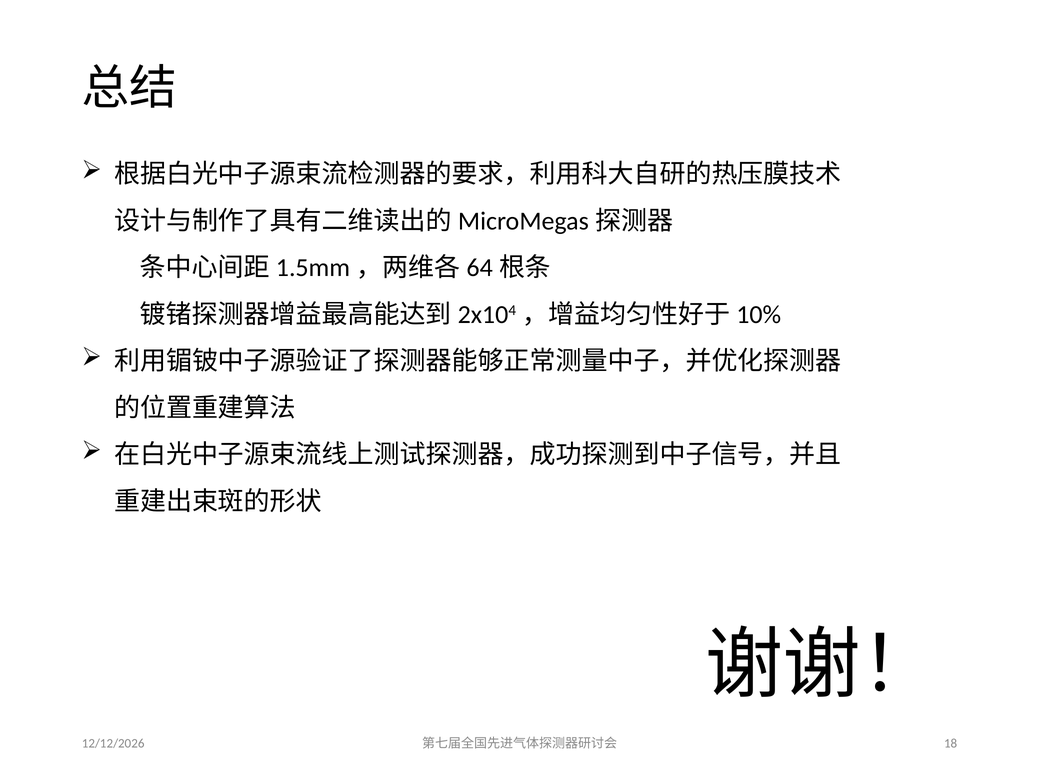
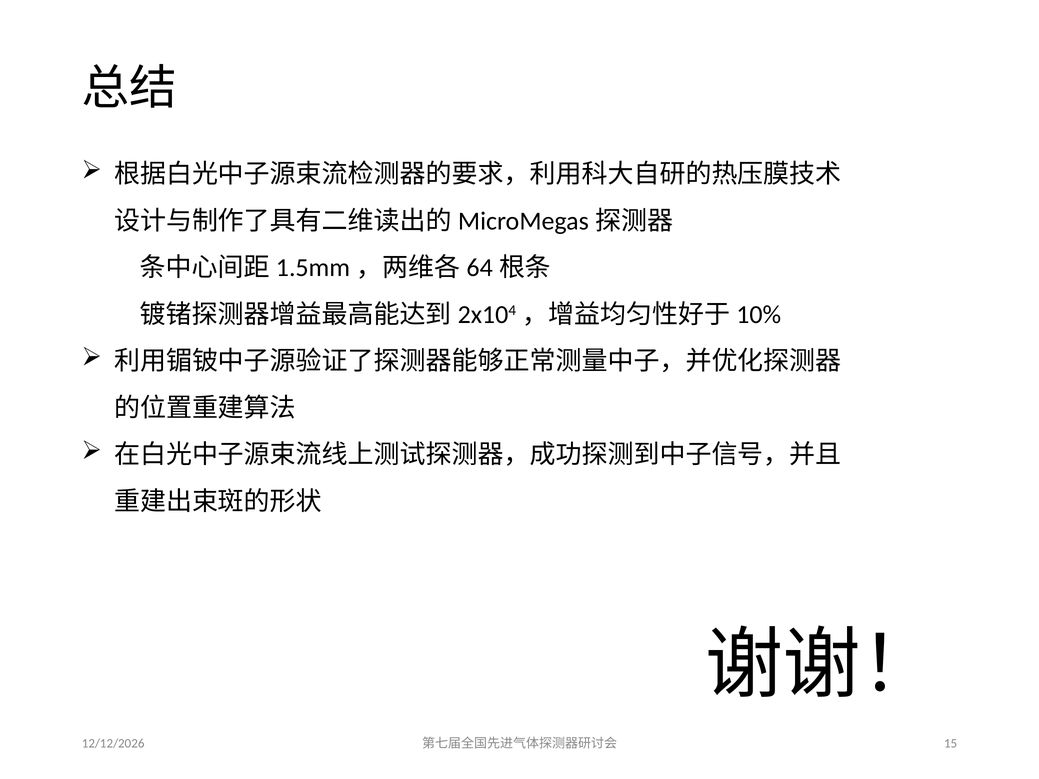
18: 18 -> 15
